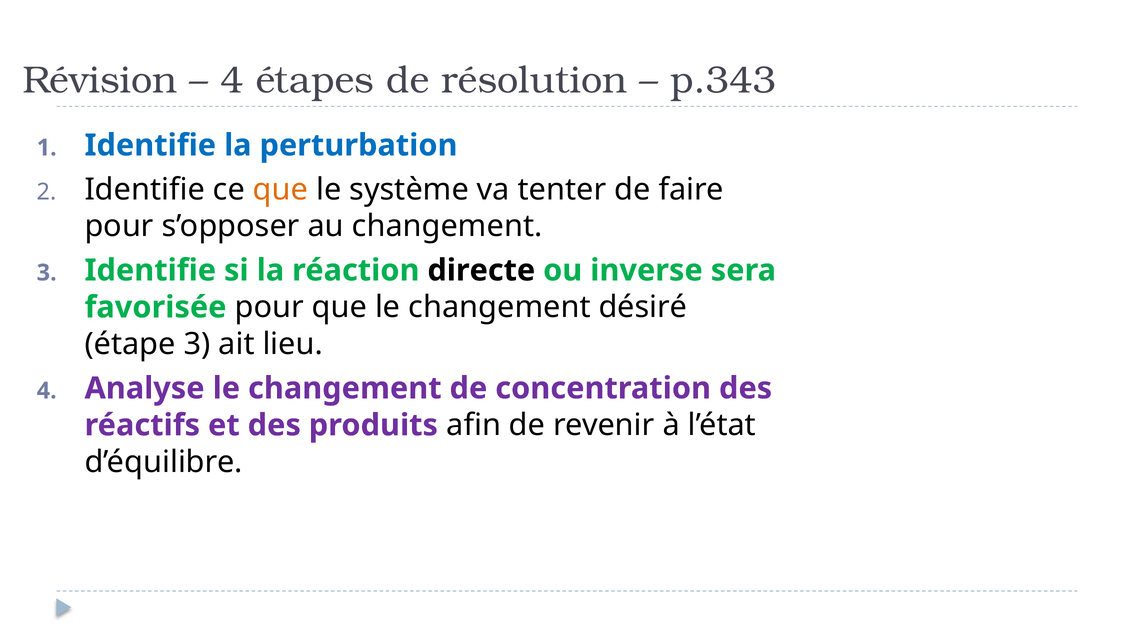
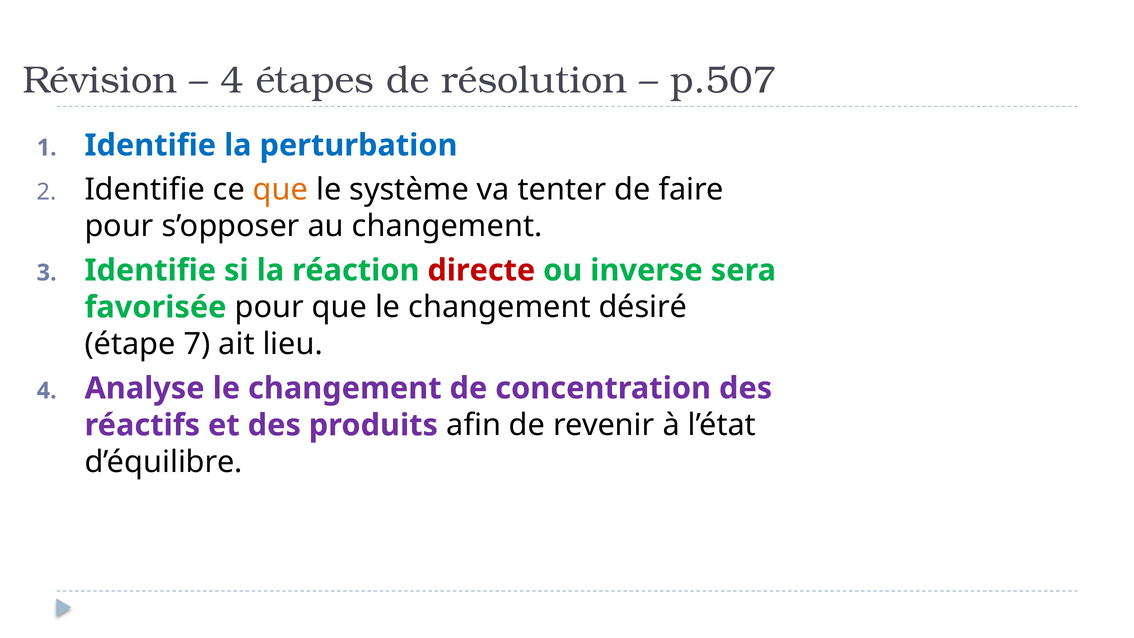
p.343: p.343 -> p.507
directe colour: black -> red
étape 3: 3 -> 7
